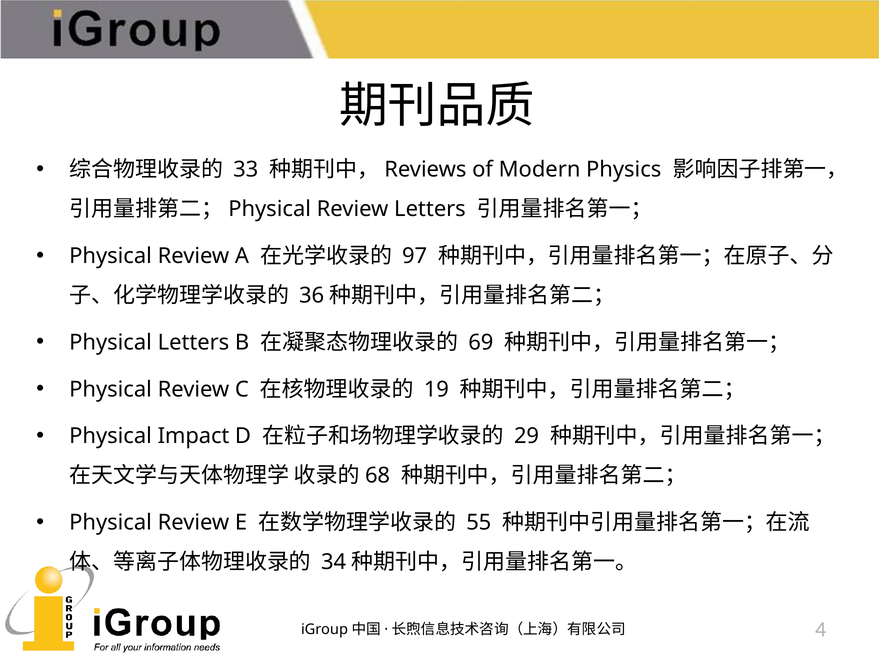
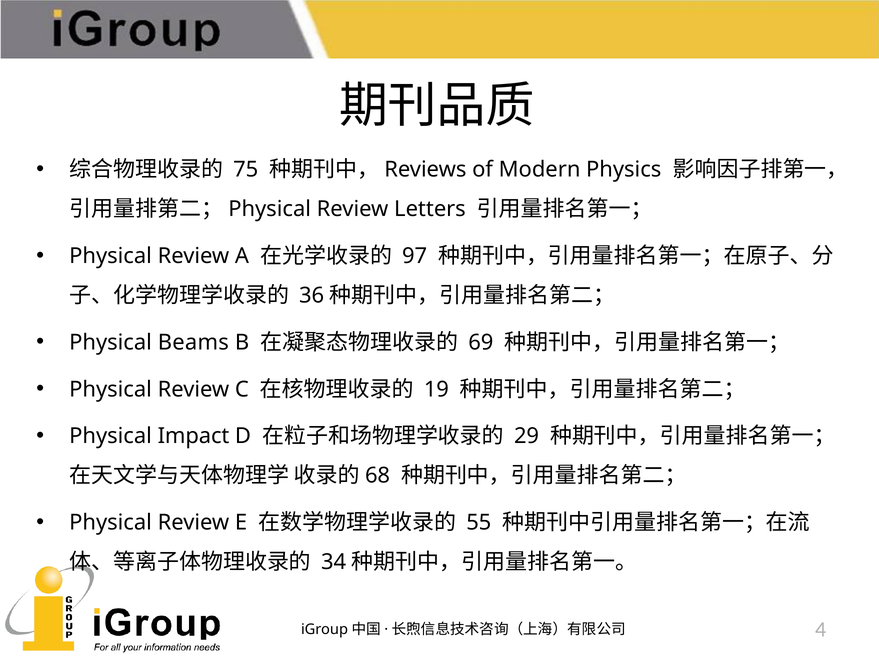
33: 33 -> 75
Physical Letters: Letters -> Beams
